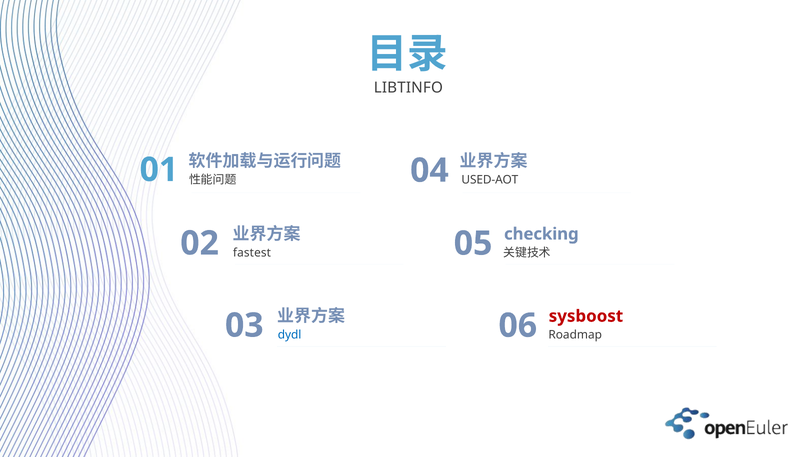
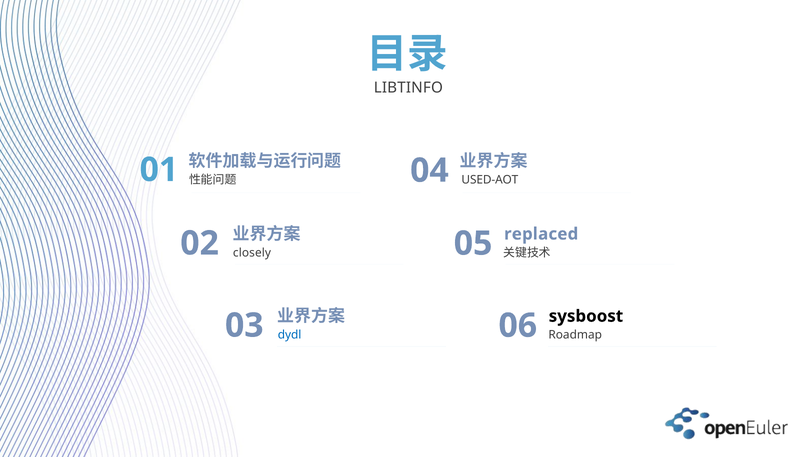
checking: checking -> replaced
fastest: fastest -> closely
sysboost colour: red -> black
